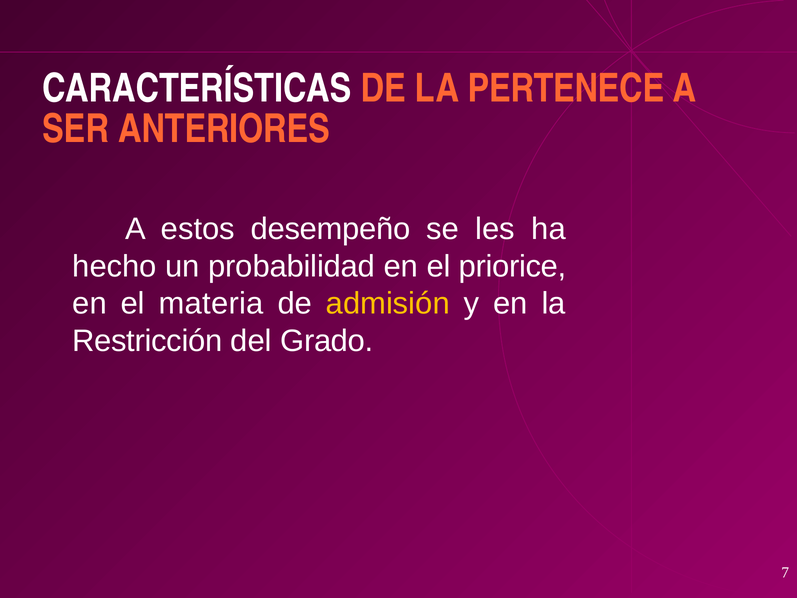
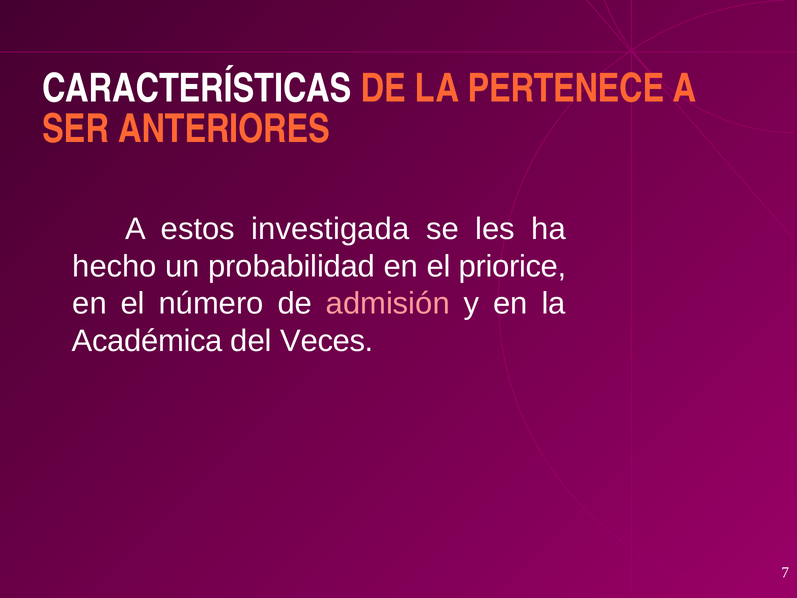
desempeño: desempeño -> investigada
materia: materia -> número
admisión colour: yellow -> pink
Restricción: Restricción -> Académica
Grado: Grado -> Veces
